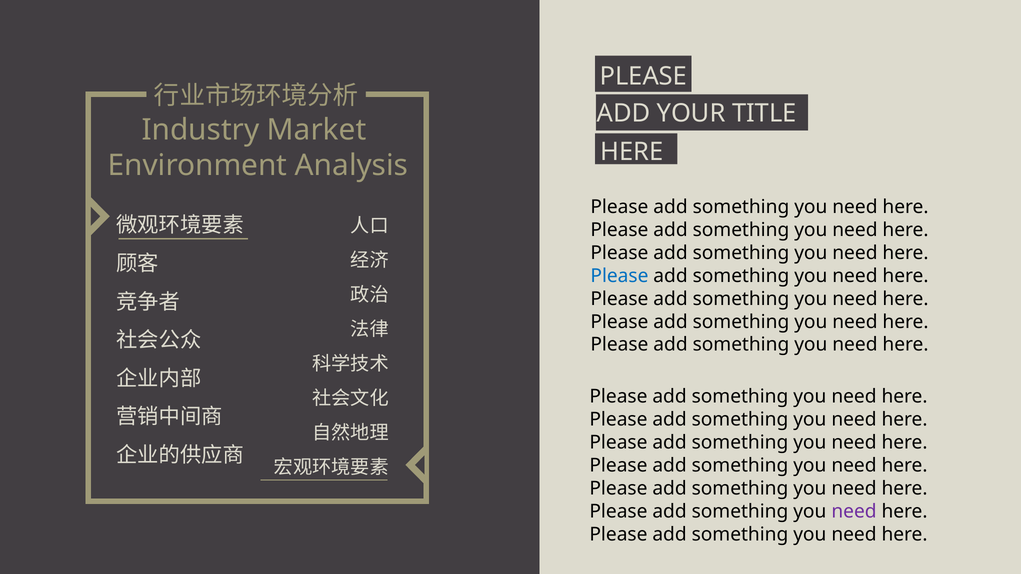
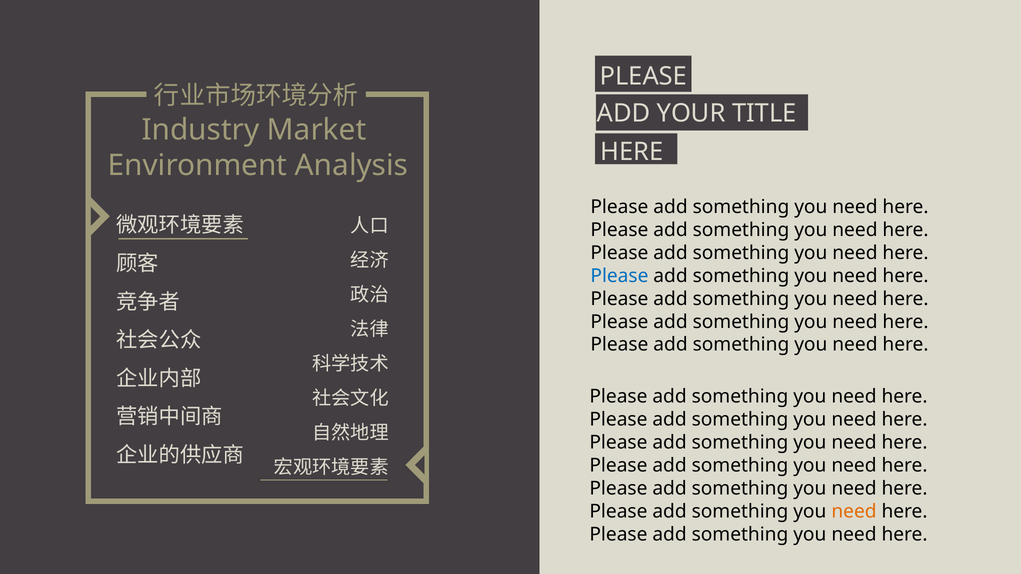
need at (854, 512) colour: purple -> orange
